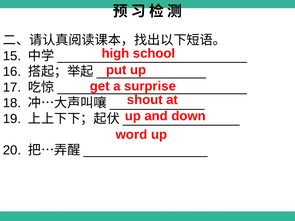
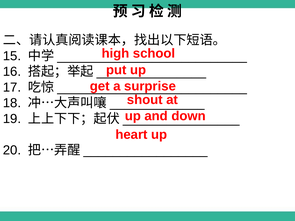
word: word -> heart
